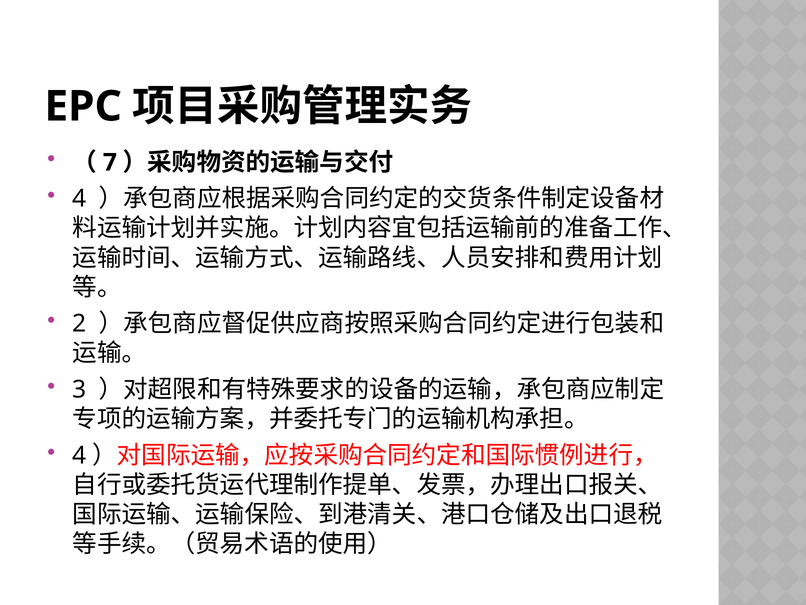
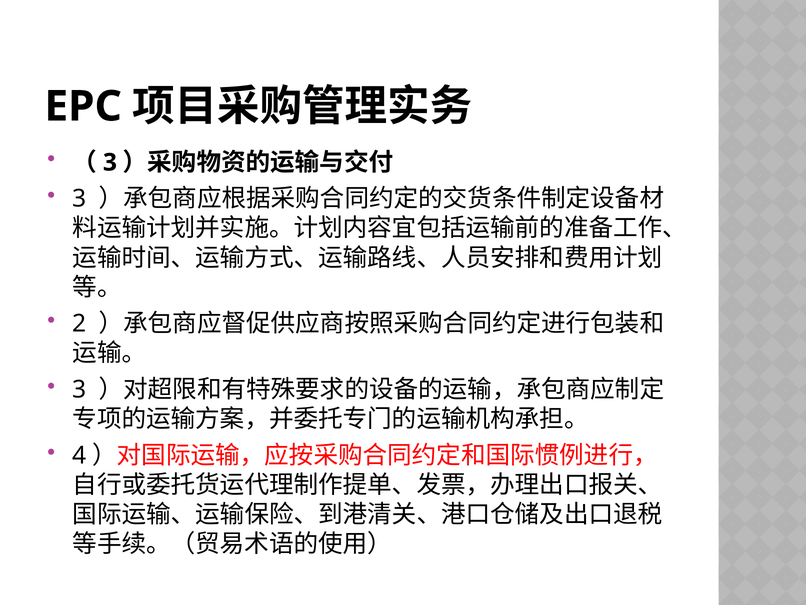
7 at (110, 162): 7 -> 3
4 at (79, 199): 4 -> 3
